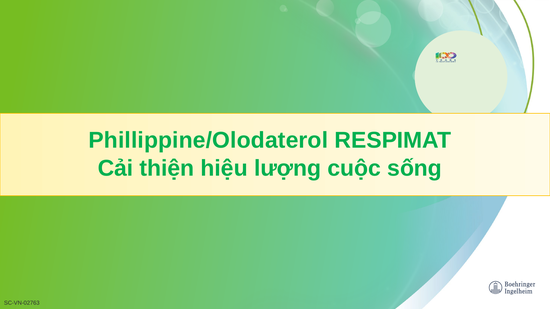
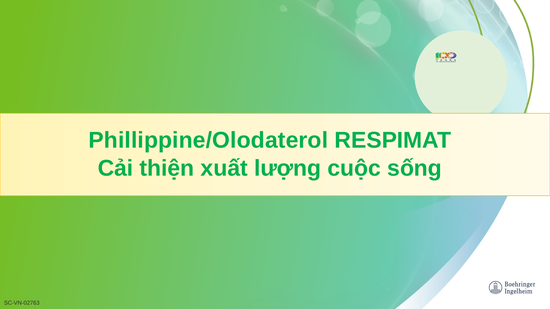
hiệu: hiệu -> xuất
